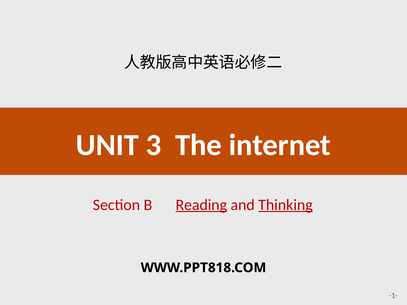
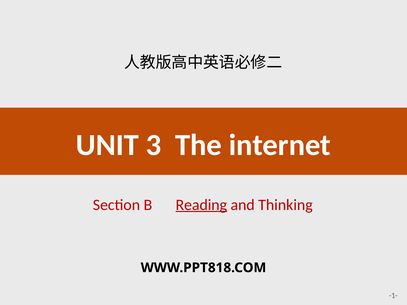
Thinking underline: present -> none
